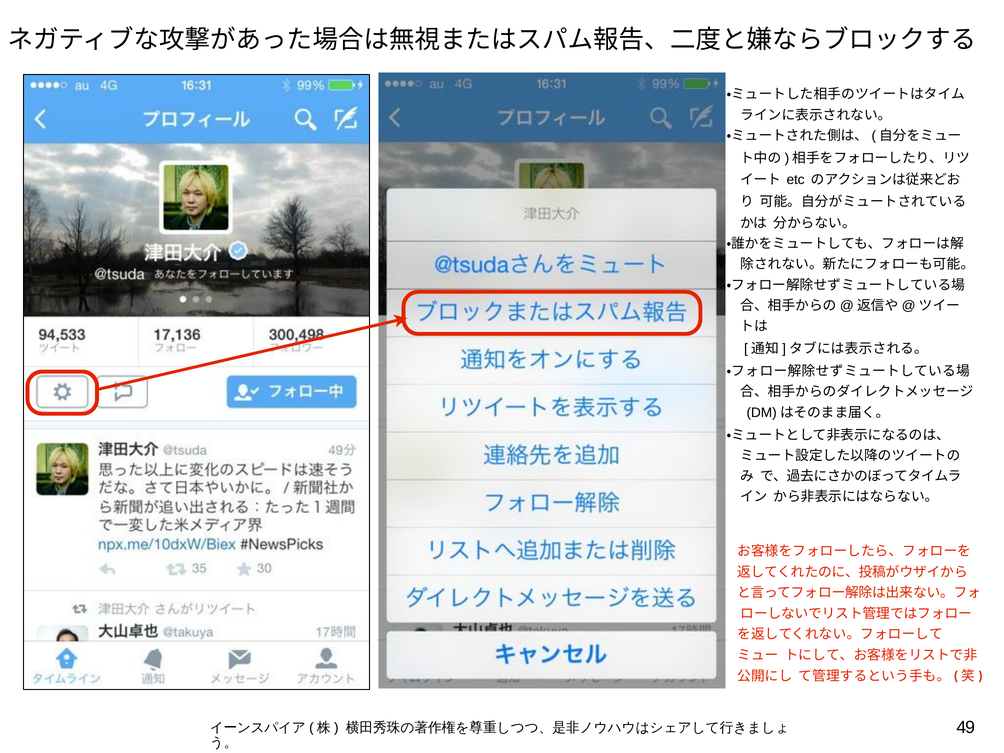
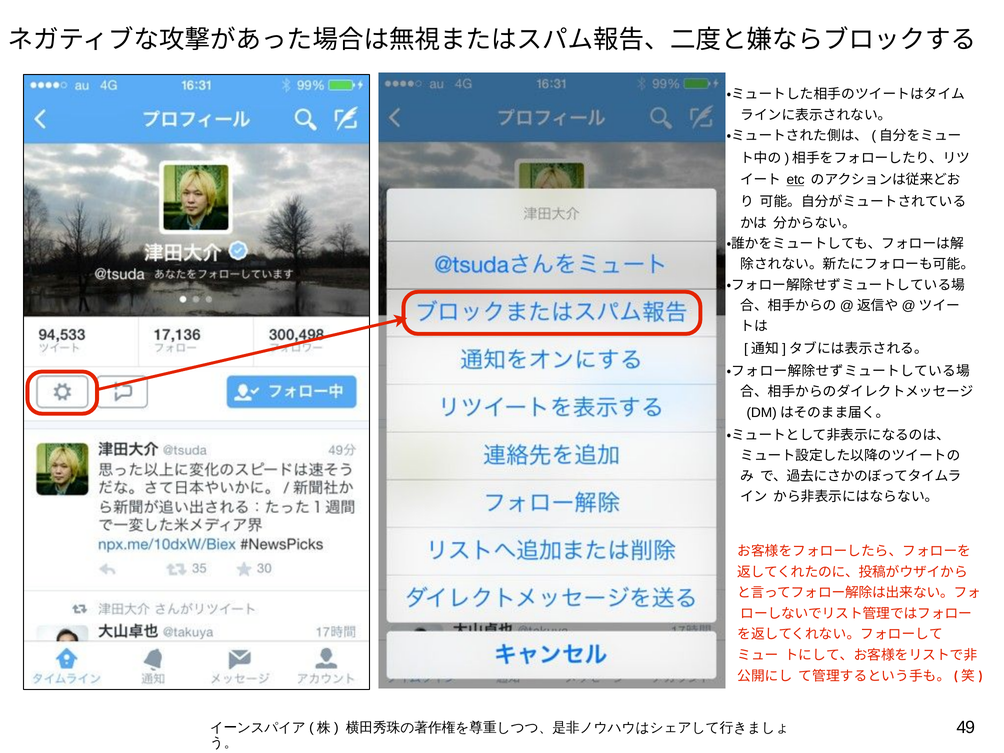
etc underline: none -> present
